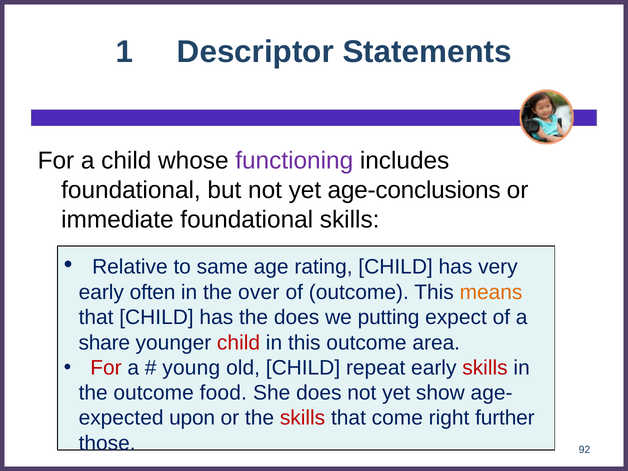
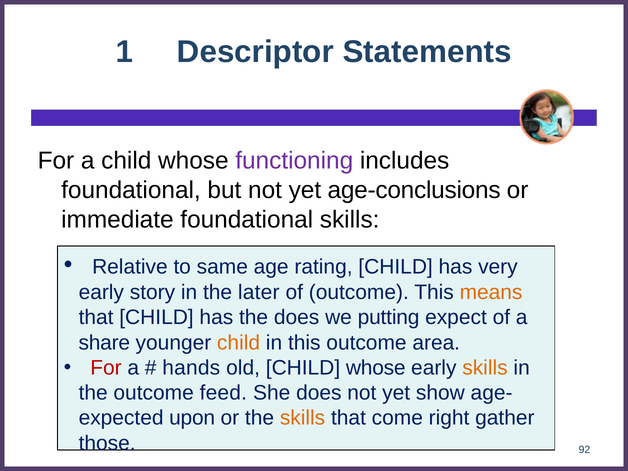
often: often -> story
over: over -> later
child at (239, 343) colour: red -> orange
young: young -> hands
old CHILD repeat: repeat -> whose
skills at (485, 368) colour: red -> orange
food: food -> feed
skills at (303, 418) colour: red -> orange
further: further -> gather
